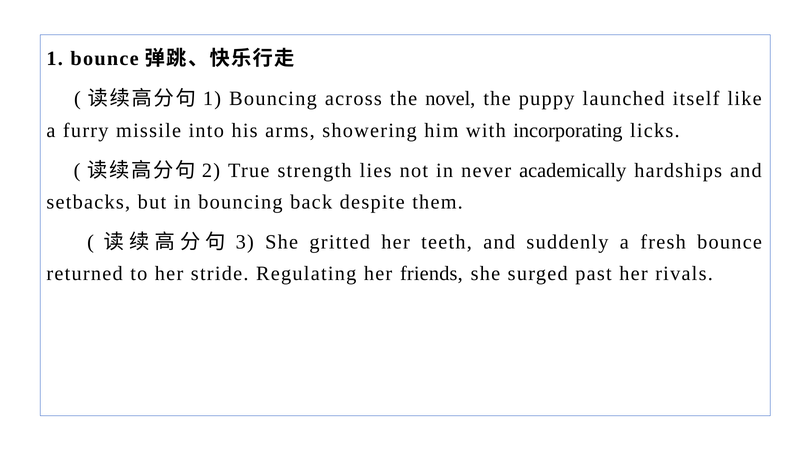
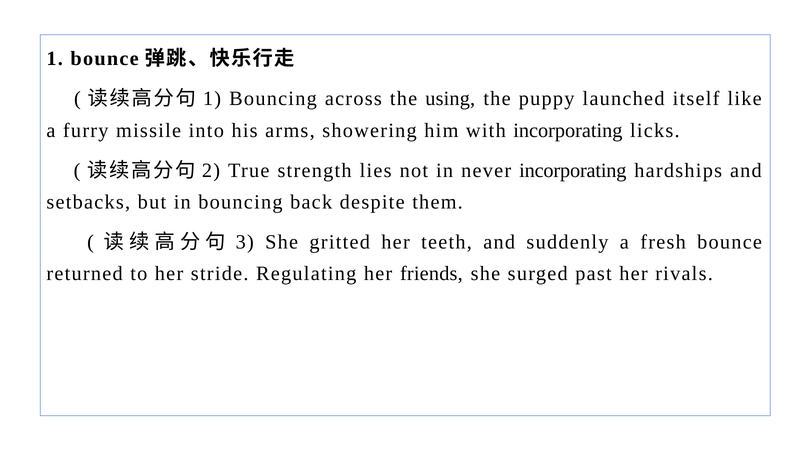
novel: novel -> using
never academically: academically -> incorporating
